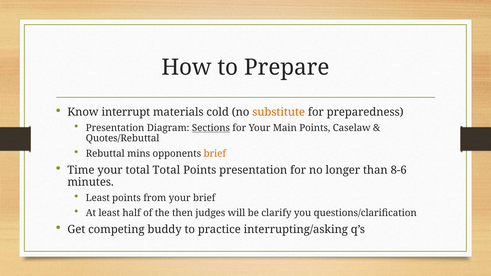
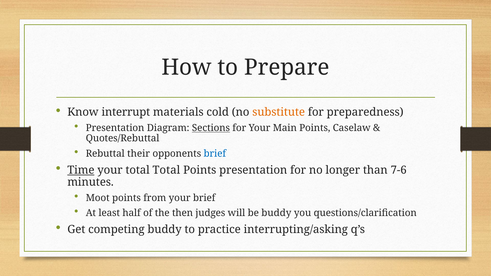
mins: mins -> their
brief at (215, 154) colour: orange -> blue
Time underline: none -> present
8-6: 8-6 -> 7-6
Least at (98, 198): Least -> Moot
be clarify: clarify -> buddy
